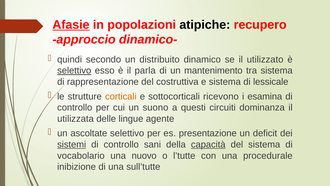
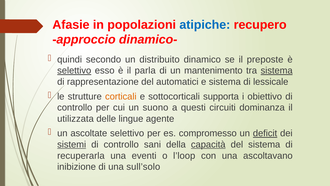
Afasie underline: present -> none
atipiche colour: black -> blue
utilizzato: utilizzato -> preposte
sistema at (277, 71) underline: none -> present
costruttiva: costruttiva -> automatici
ricevono: ricevono -> supporta
esamina: esamina -> obiettivo
presentazione: presentazione -> compromesso
deficit underline: none -> present
vocabolario: vocabolario -> recuperarla
nuovo: nuovo -> eventi
l’tutte: l’tutte -> l’loop
procedurale: procedurale -> ascoltavano
sull’tutte: sull’tutte -> sull’solo
